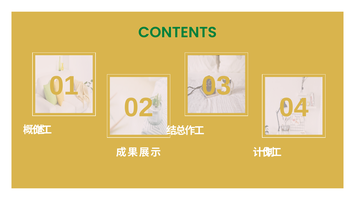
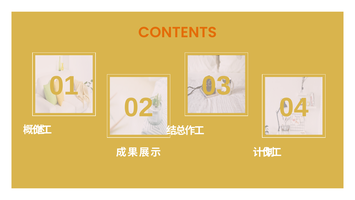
CONTENTS colour: green -> orange
